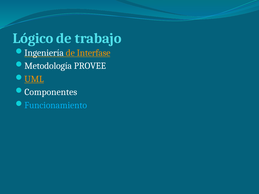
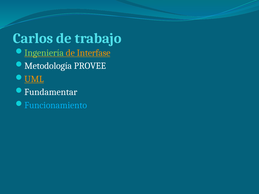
Lógico: Lógico -> Carlos
Ingeniería colour: white -> light green
Componentes: Componentes -> Fundamentar
